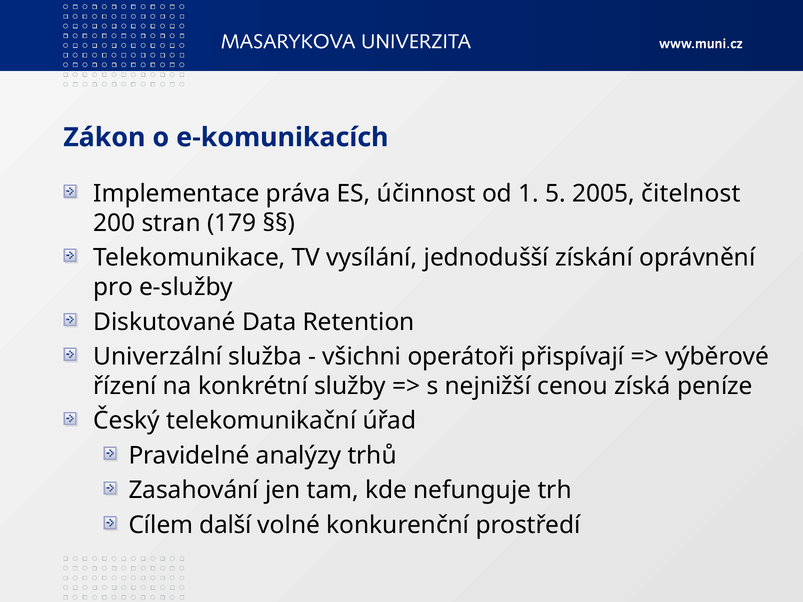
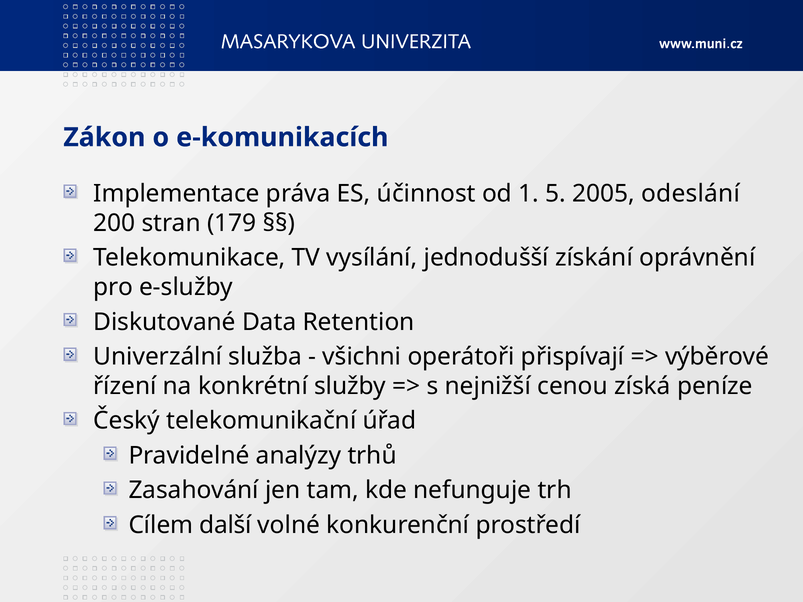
čitelnost: čitelnost -> odeslání
